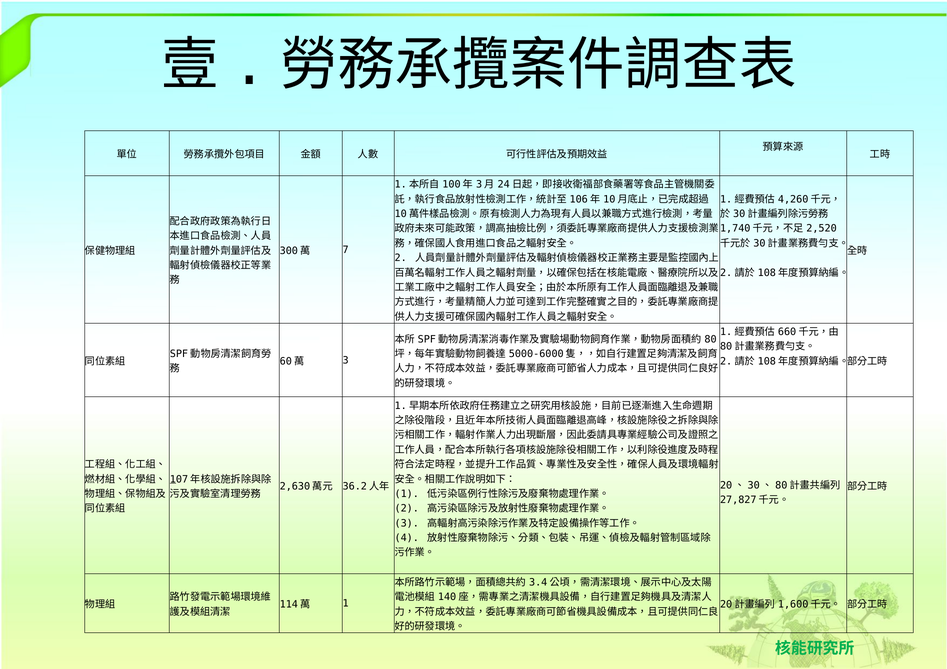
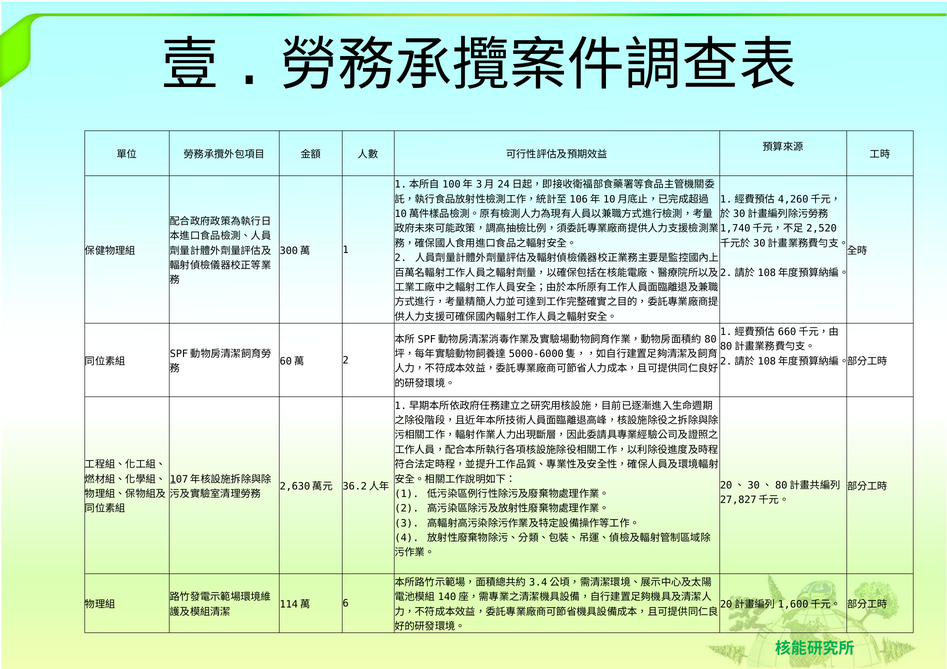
7 at (346, 250): 7 -> 1
3 at (346, 361): 3 -> 2
1 at (346, 604): 1 -> 6
